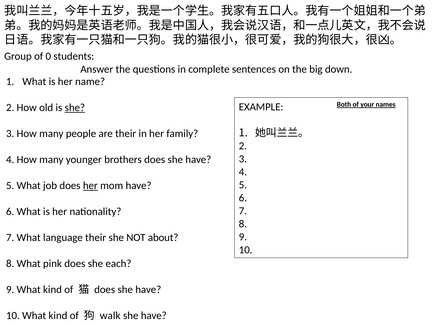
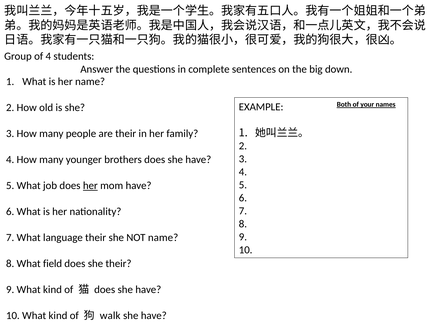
of 0: 0 -> 4
she at (75, 108) underline: present -> none
NOT about: about -> name
pink: pink -> field
she each: each -> their
